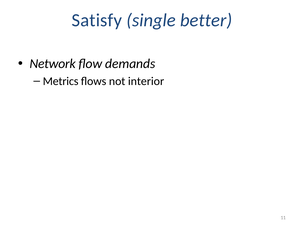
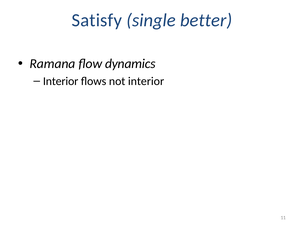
Network: Network -> Ramana
demands: demands -> dynamics
Metrics at (61, 81): Metrics -> Interior
